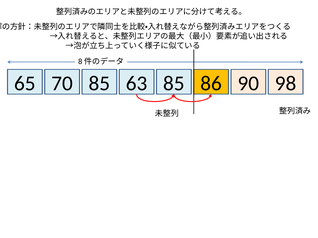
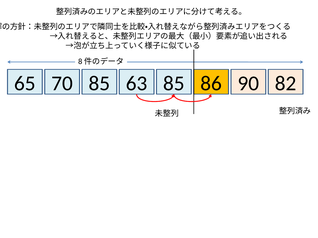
98: 98 -> 82
